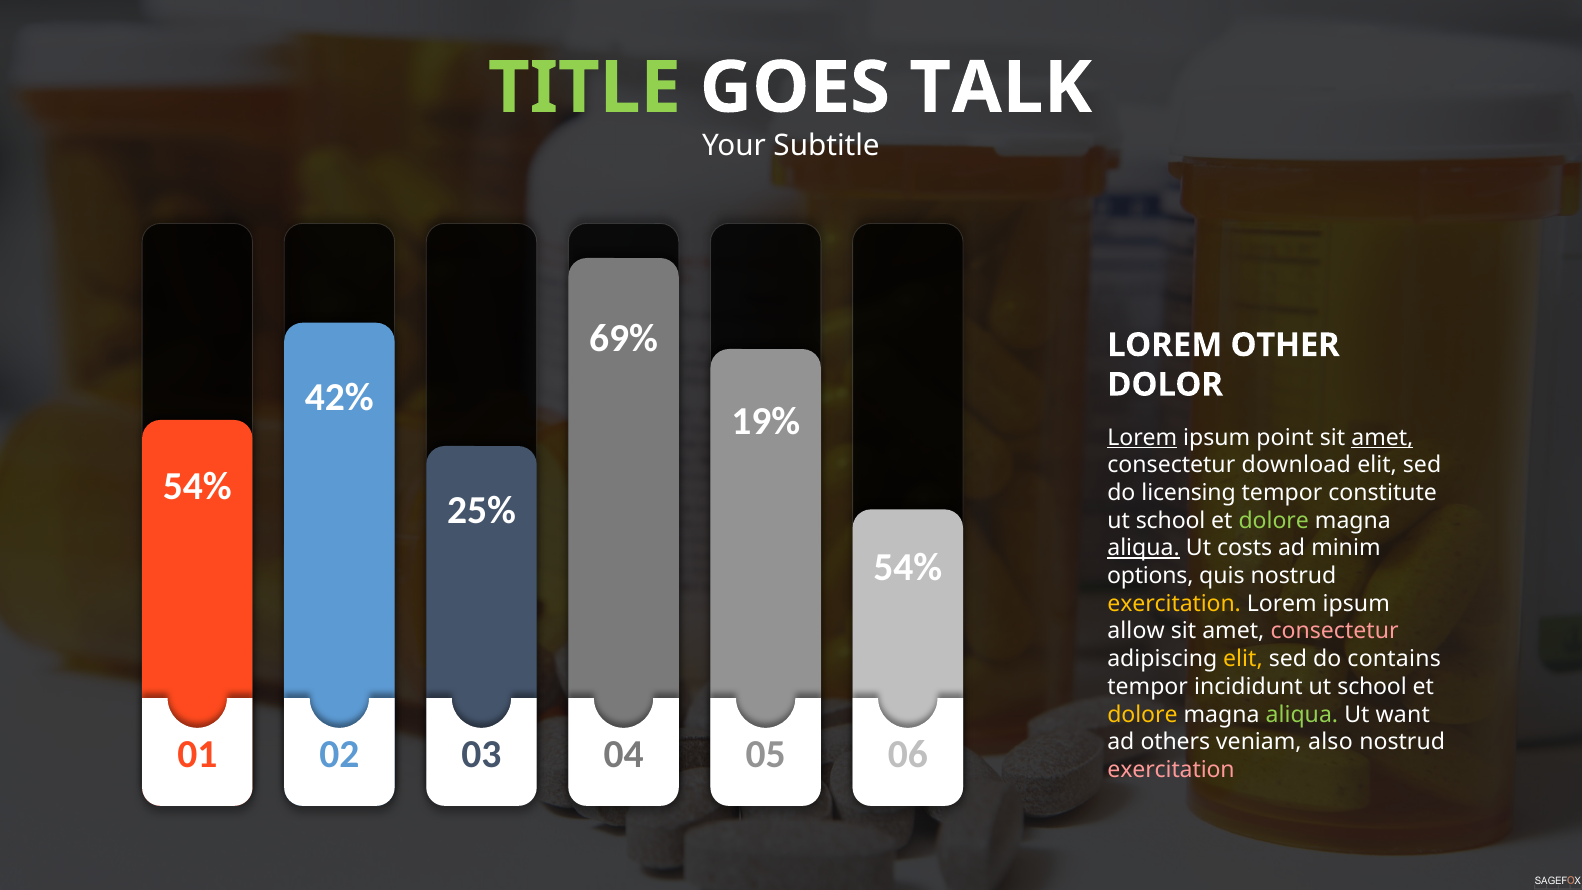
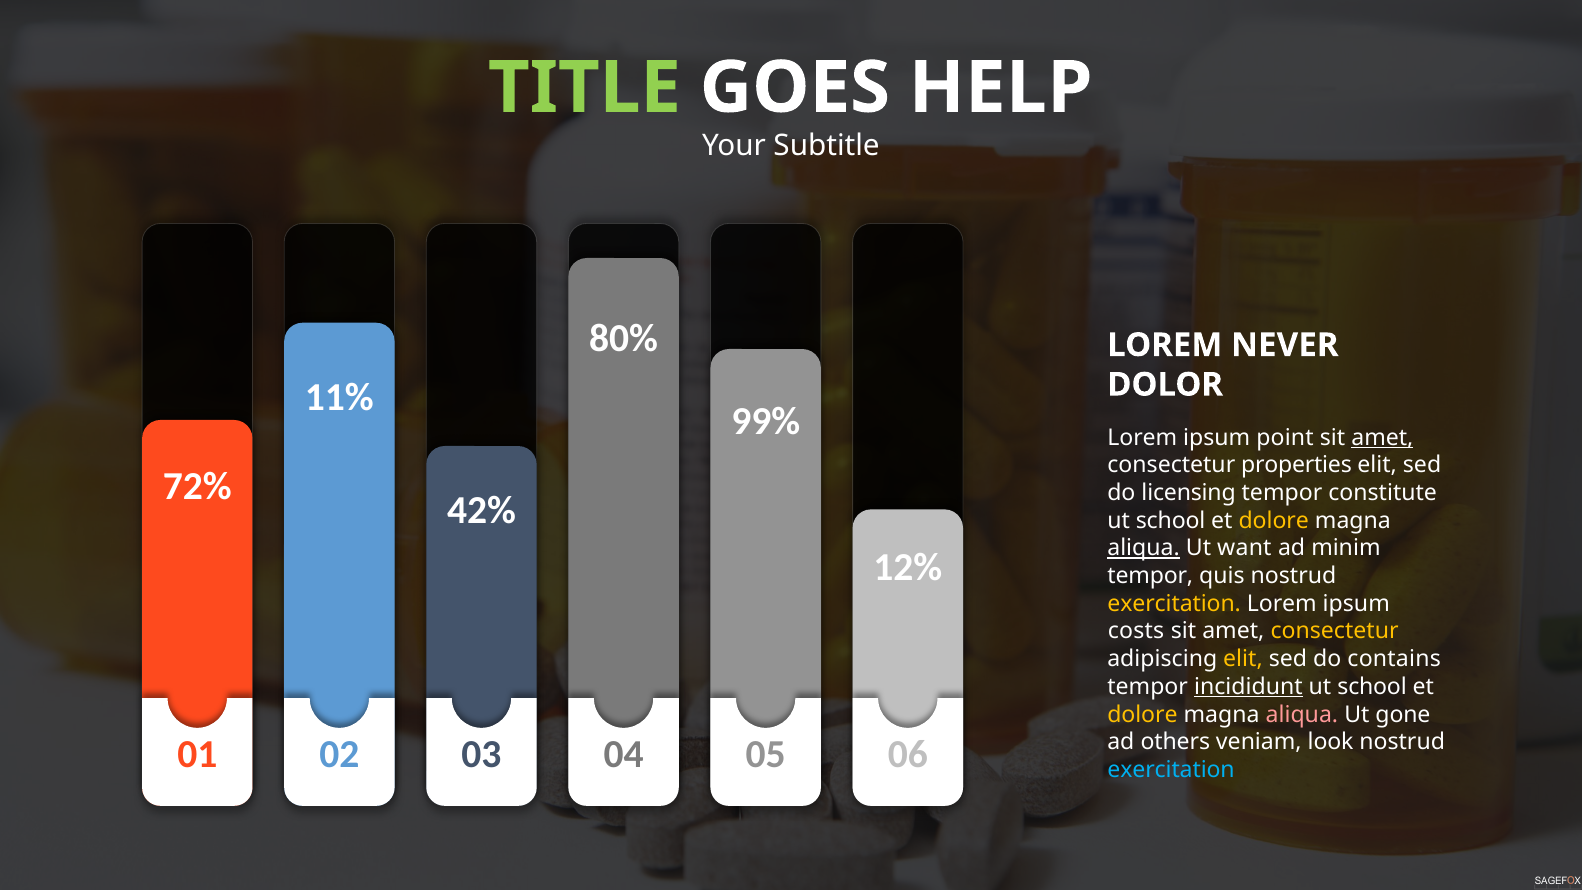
TALK: TALK -> HELP
69%: 69% -> 80%
OTHER: OTHER -> NEVER
42%: 42% -> 11%
19%: 19% -> 99%
Lorem at (1142, 437) underline: present -> none
download: download -> properties
54% at (197, 486): 54% -> 72%
25%: 25% -> 42%
dolore at (1274, 520) colour: light green -> yellow
costs: costs -> want
54% at (908, 568): 54% -> 12%
options at (1150, 576): options -> tempor
allow: allow -> costs
consectetur at (1335, 631) colour: pink -> yellow
incididunt underline: none -> present
aliqua at (1302, 714) colour: light green -> pink
want: want -> gone
also: also -> look
exercitation at (1171, 770) colour: pink -> light blue
